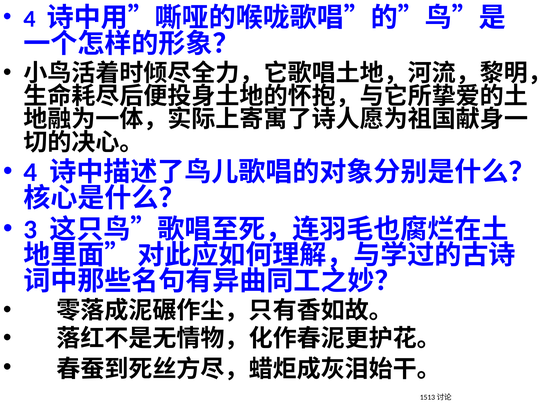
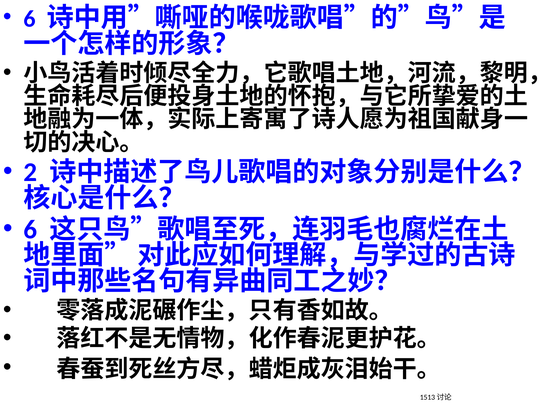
4 at (29, 19): 4 -> 6
4 at (30, 172): 4 -> 2
3 at (30, 229): 3 -> 6
